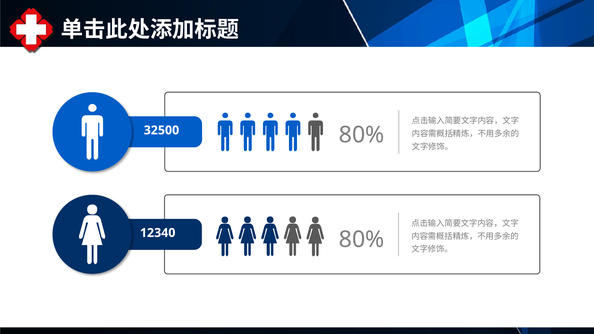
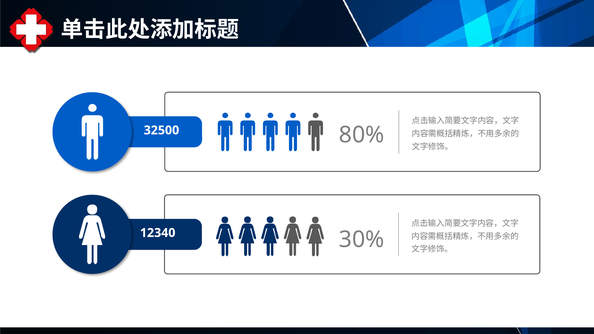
80% at (362, 240): 80% -> 30%
